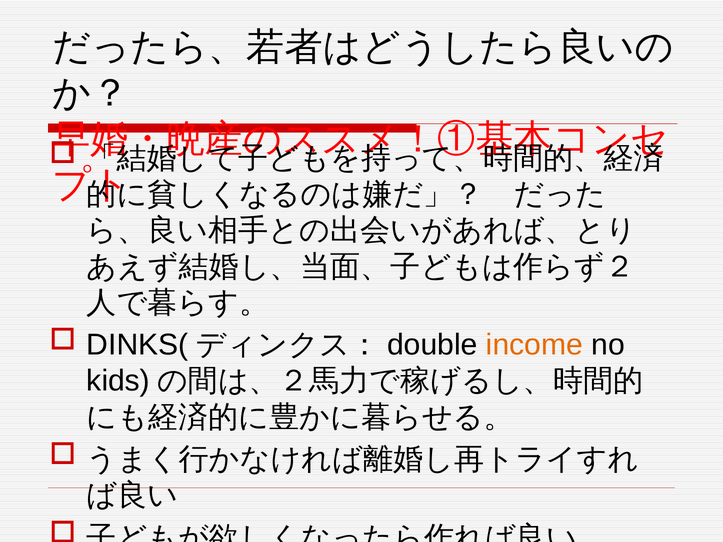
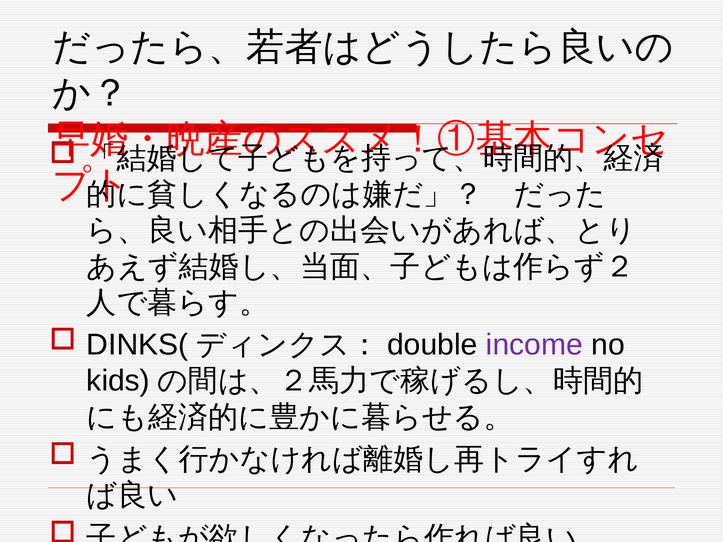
income colour: orange -> purple
